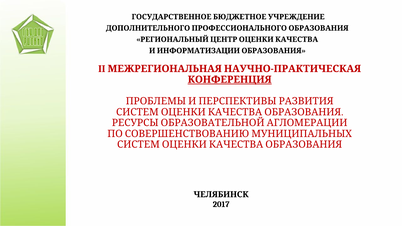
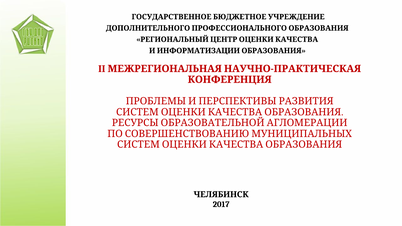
КОНФЕРЕНЦИЯ underline: present -> none
